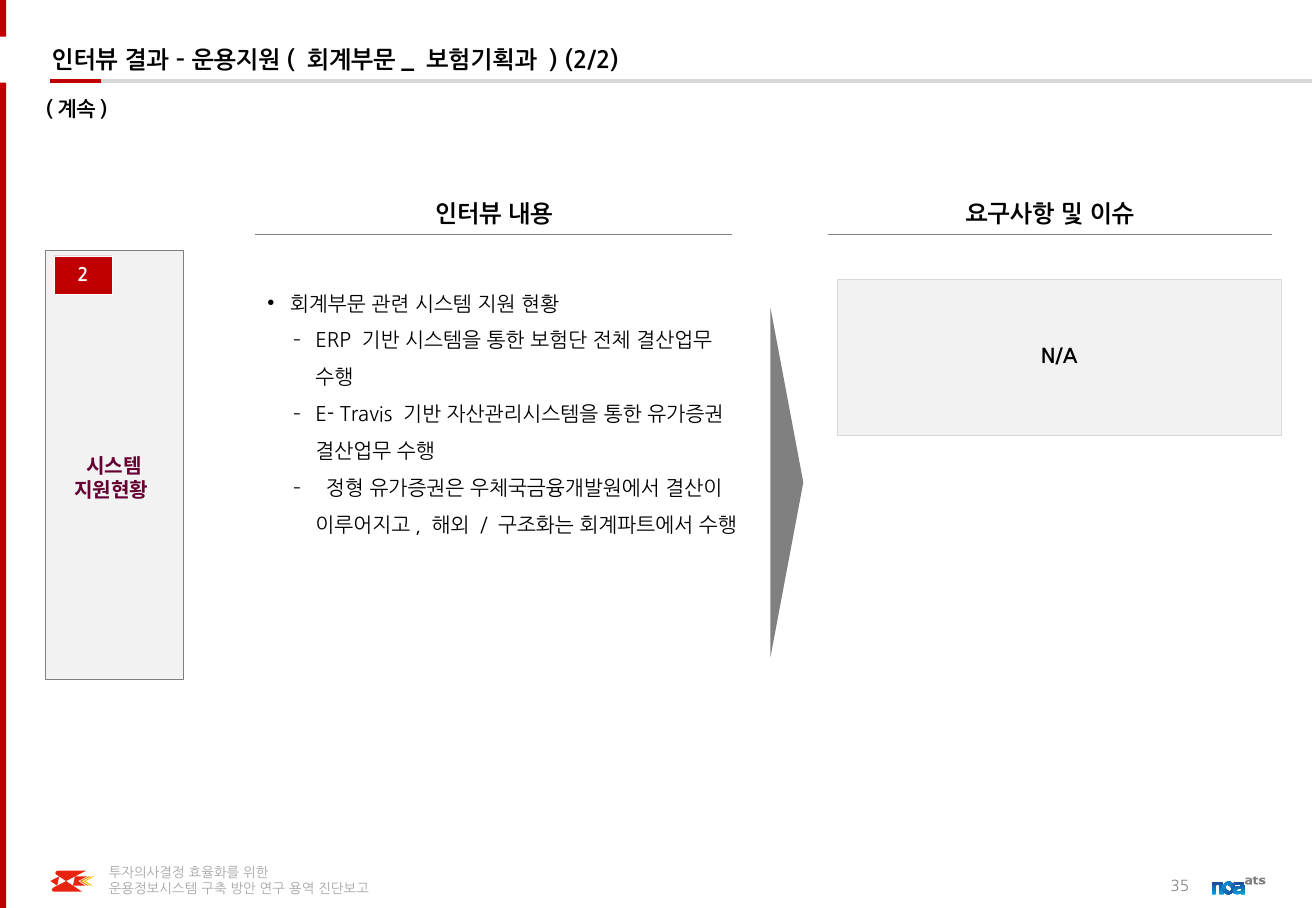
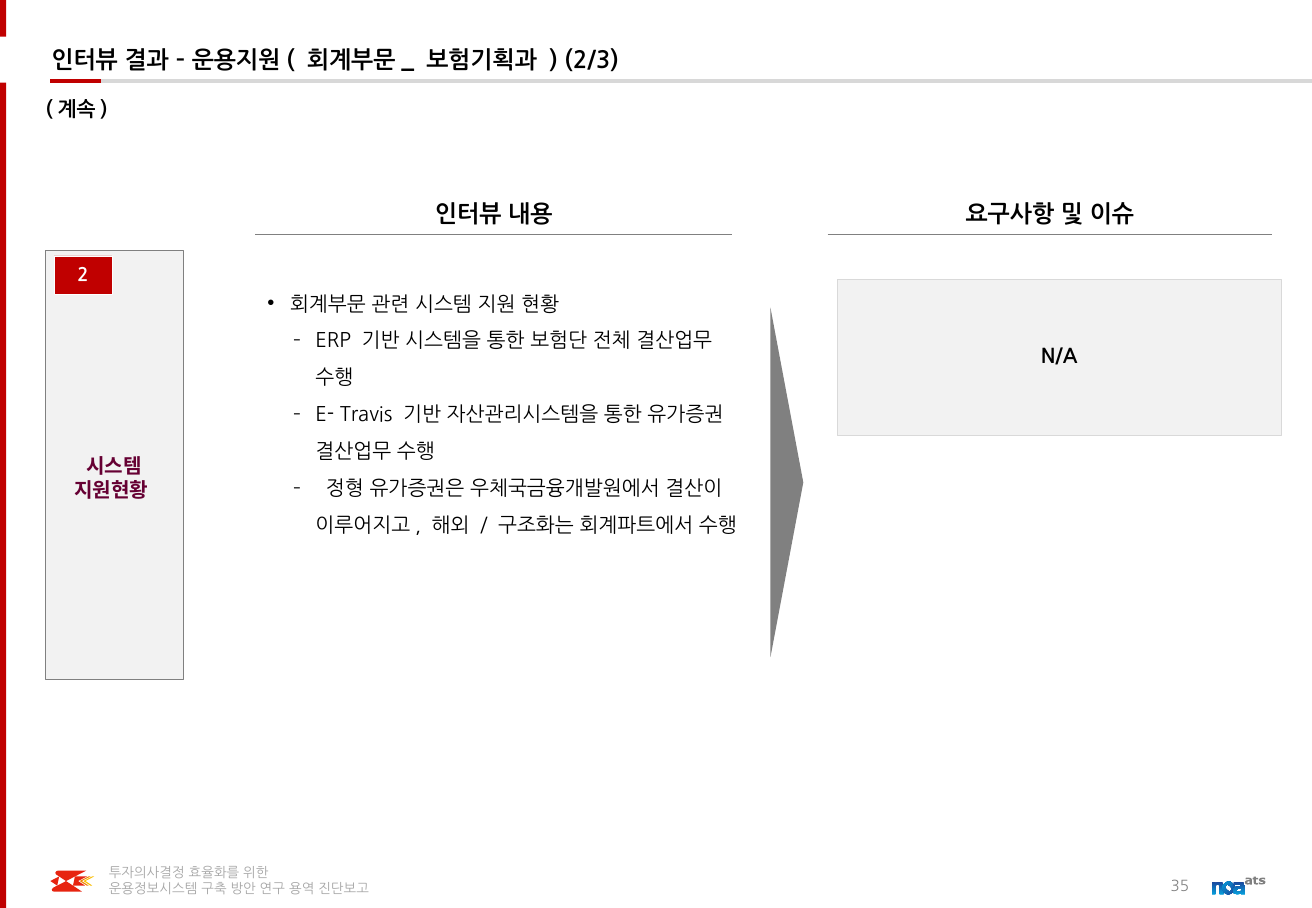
2/2: 2/2 -> 2/3
